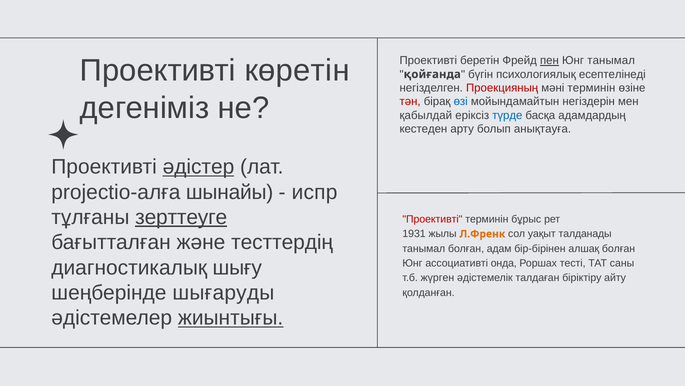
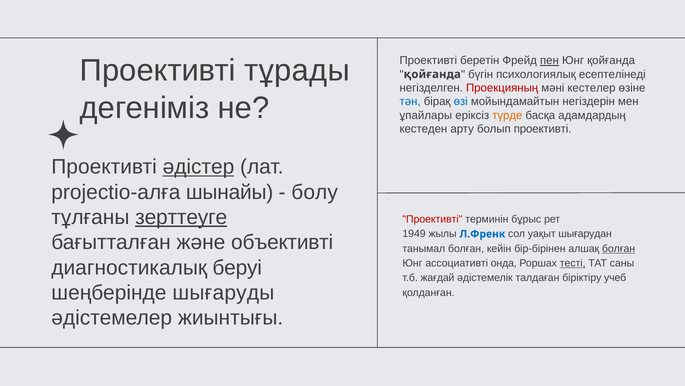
Юнг танымал: танымал -> қойғанда
көретін: көретін -> тұрады
мәні терминін: терминін -> кестелер
тән colour: red -> blue
қабылдай: қабылдай -> ұпайлары
түрде colour: blue -> orange
болып анықтауға: анықтауға -> проективті
испр: испр -> болу
1931: 1931 -> 1949
Л.Френк colour: orange -> blue
талданады: талданады -> шығарудан
тесттердің: тесттердің -> объективті
адам: адам -> кейін
болған at (619, 248) underline: none -> present
шығу: шығу -> беруі
тесті underline: none -> present
жүрген: жүрген -> жағдай
айту: айту -> учеб
жиынтығы underline: present -> none
